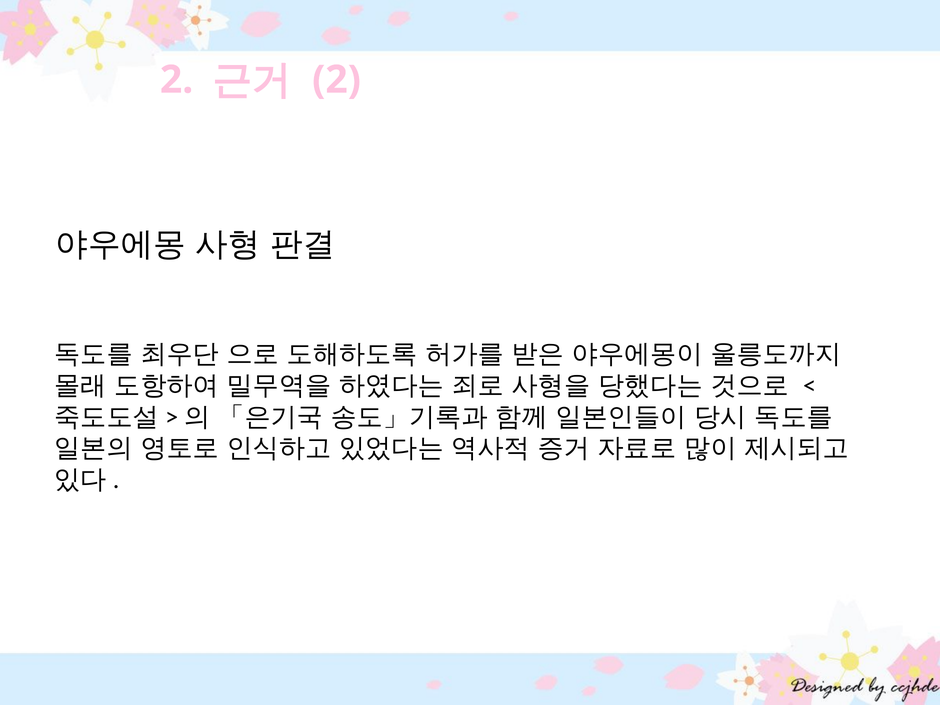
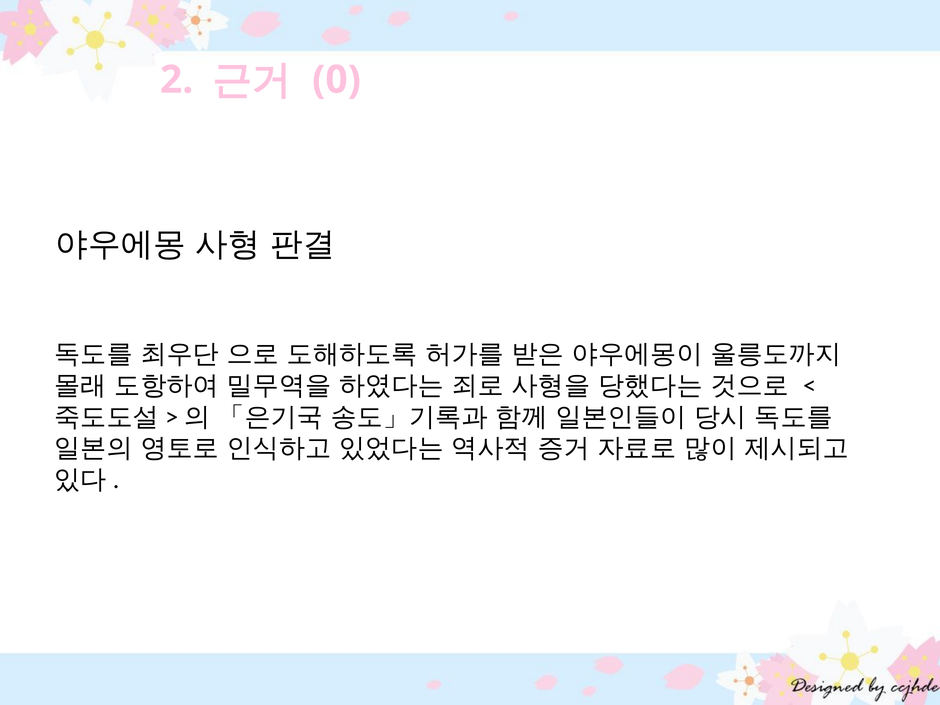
2 at (337, 80): 2 -> 0
